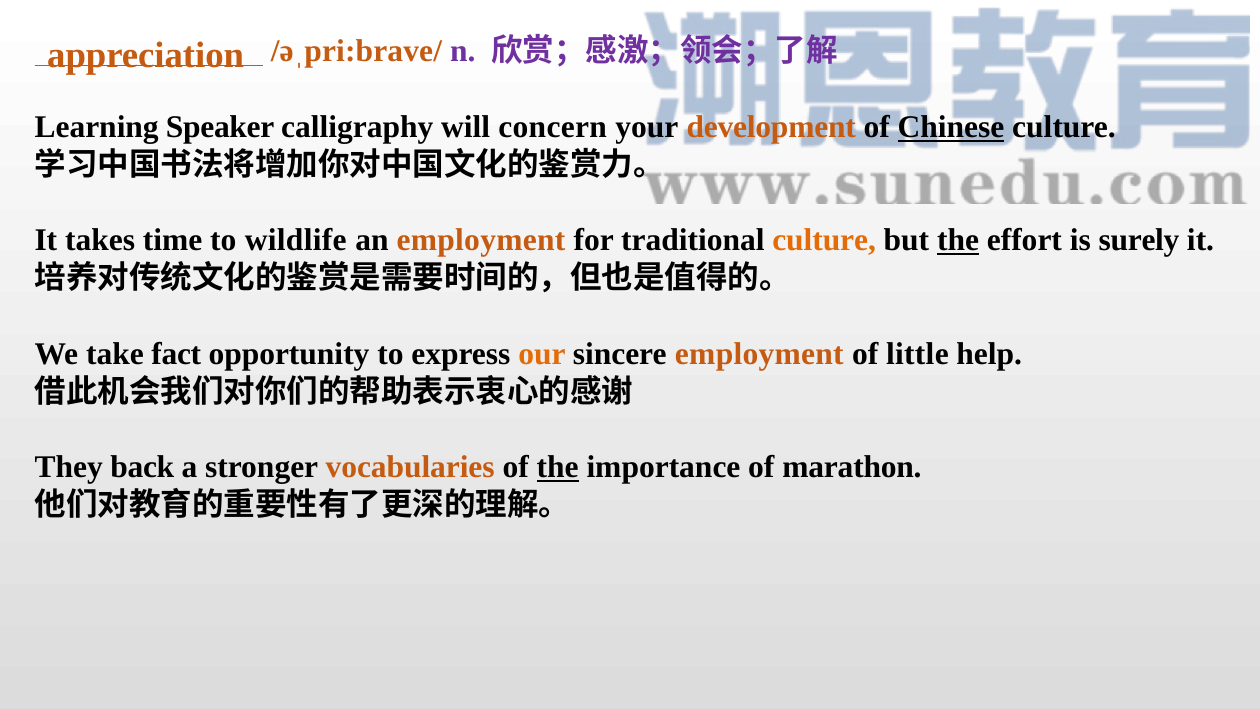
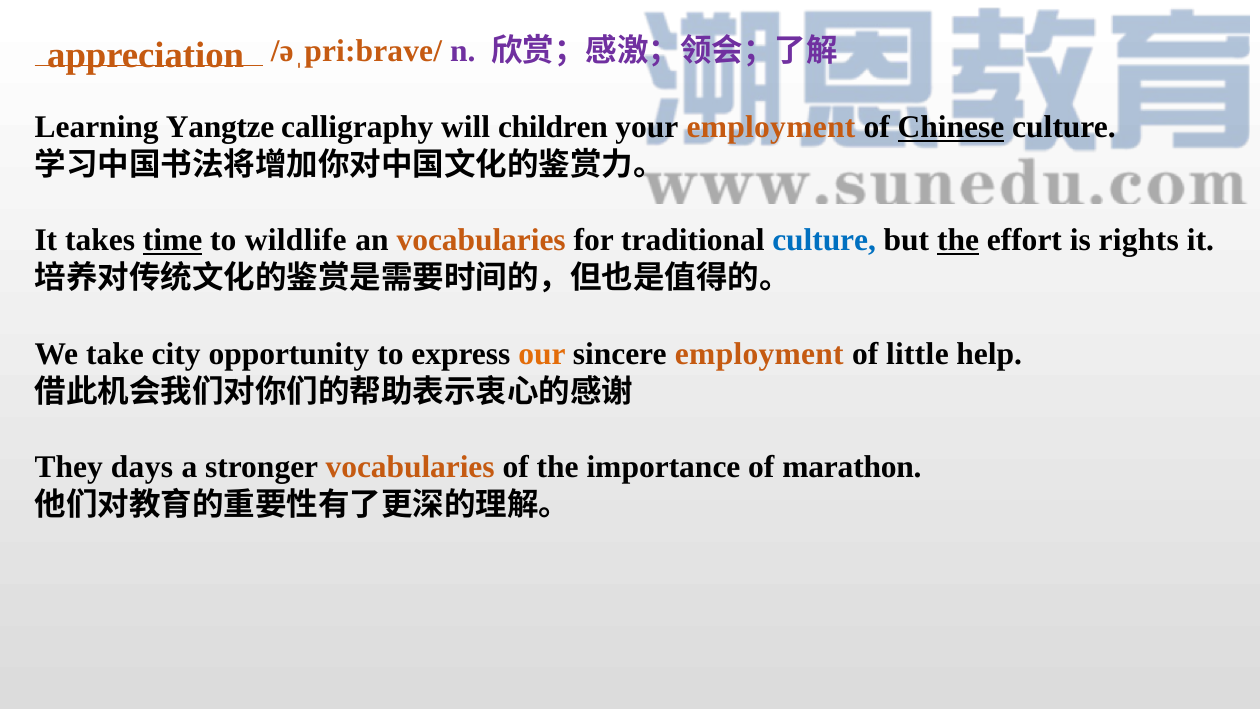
Speaker: Speaker -> Yangtze
concern: concern -> children
your development: development -> employment
time underline: none -> present
an employment: employment -> vocabularies
culture at (824, 241) colour: orange -> blue
surely: surely -> rights
fact: fact -> city
back: back -> days
the at (558, 467) underline: present -> none
